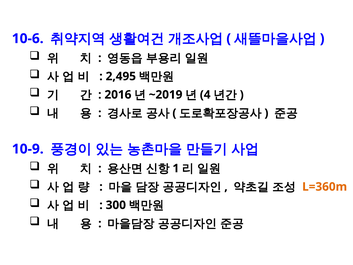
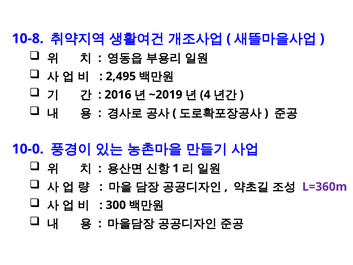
10-6: 10-6 -> 10-8
10-9: 10-9 -> 10-0
L=360m colour: orange -> purple
